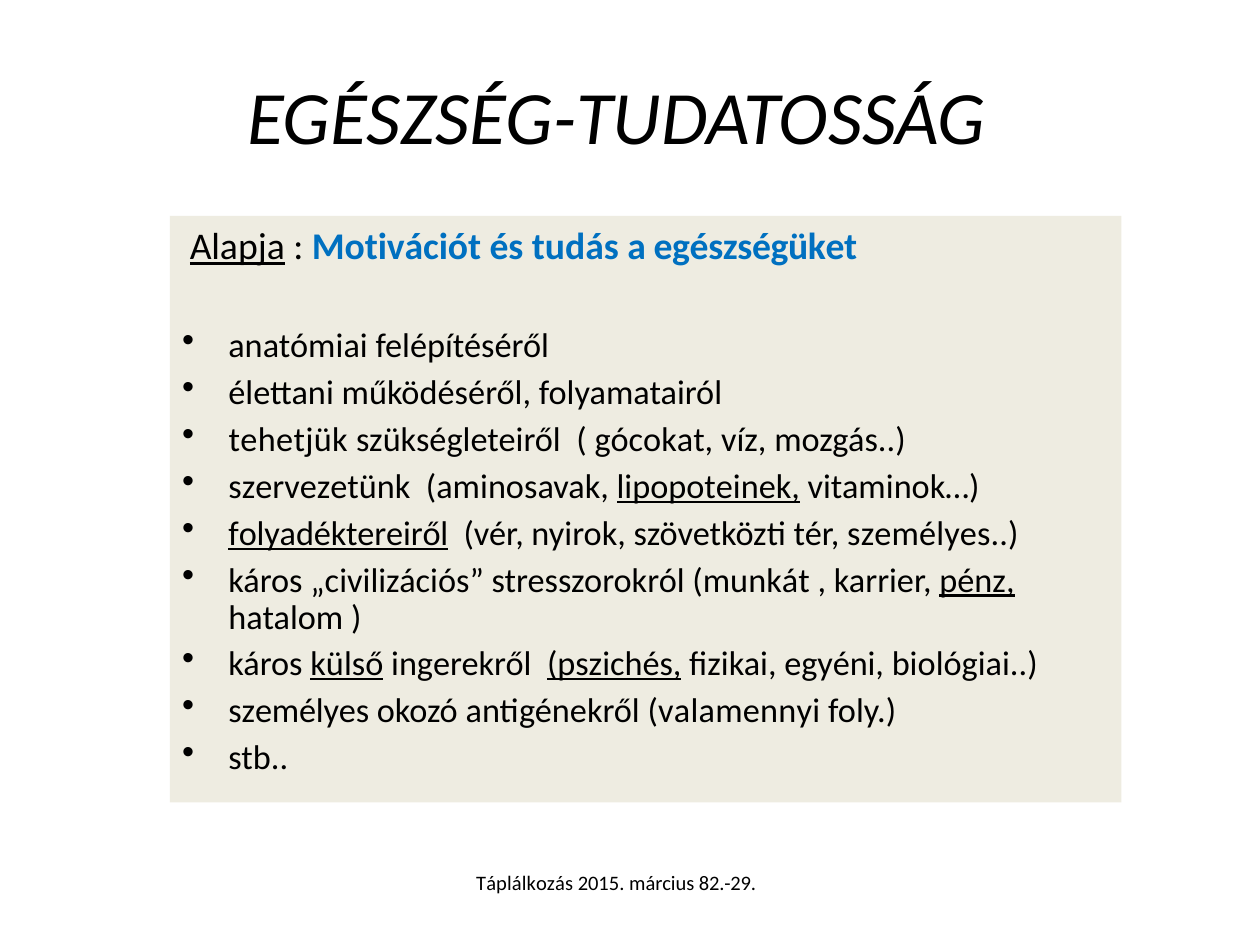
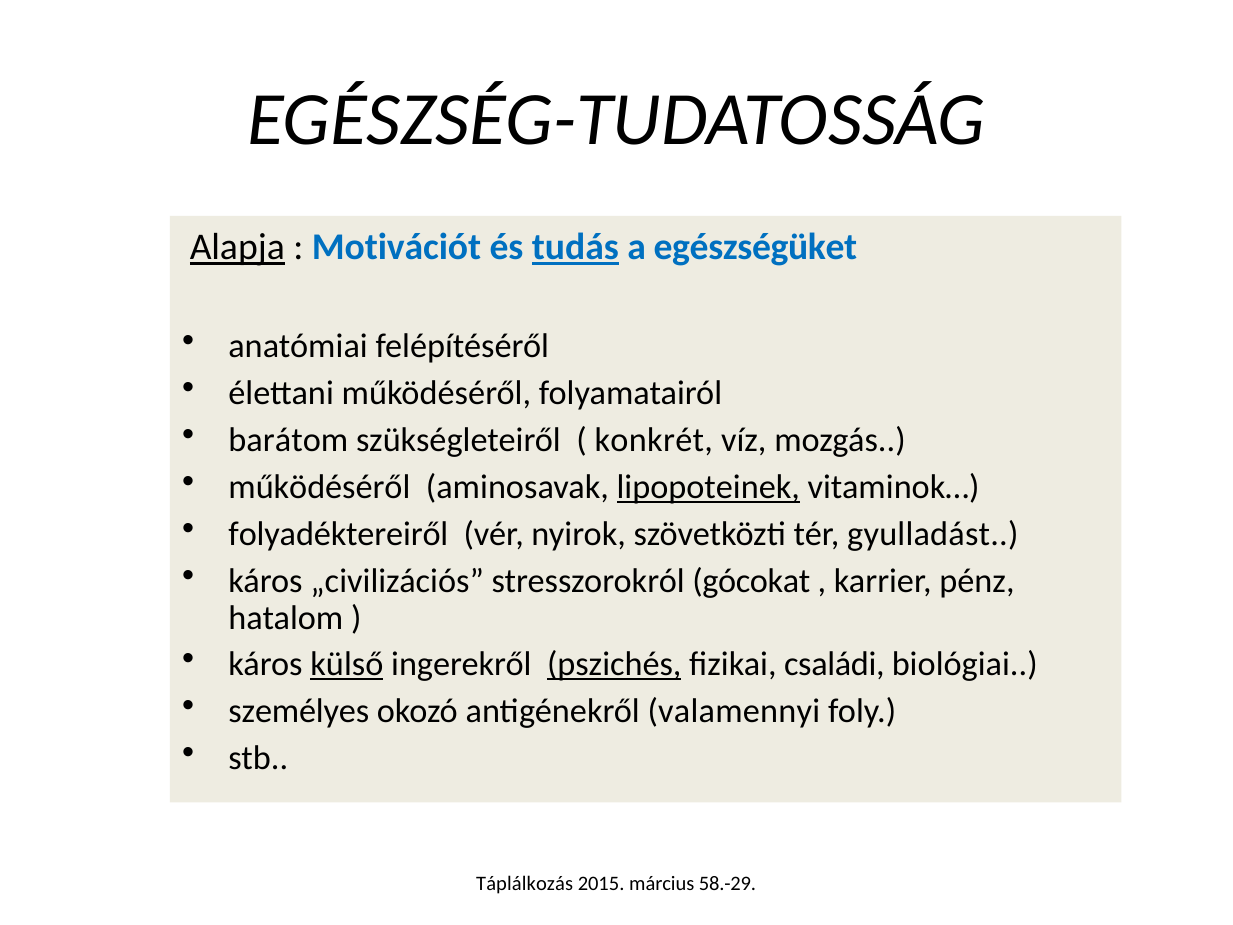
tudás underline: none -> present
tehetjük: tehetjük -> barátom
gócokat: gócokat -> konkrét
szervezetünk at (319, 487): szervezetünk -> működéséről
folyadéktereiről underline: present -> none
tér személyes: személyes -> gyulladást
munkát: munkát -> gócokat
pénz underline: present -> none
egyéni: egyéni -> családi
82.-29: 82.-29 -> 58.-29
